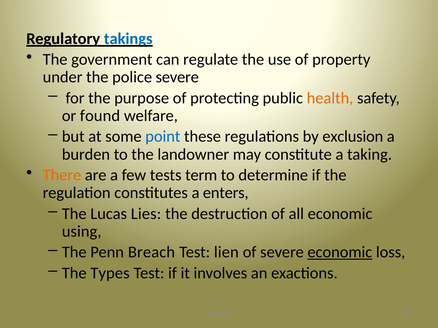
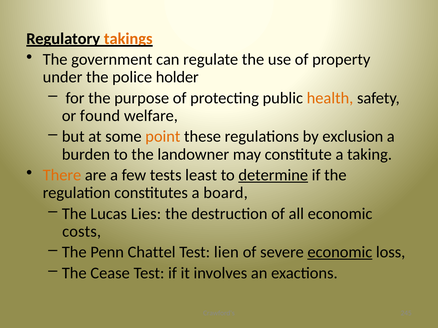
takings colour: blue -> orange
police severe: severe -> holder
point colour: blue -> orange
term: term -> least
determine underline: none -> present
enters: enters -> board
using: using -> costs
Breach: Breach -> Chattel
Types: Types -> Cease
